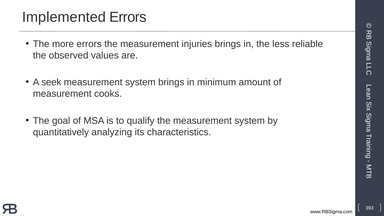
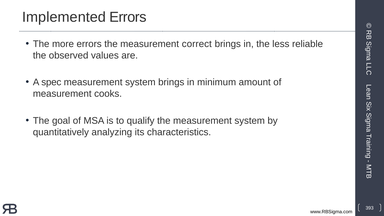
injuries: injuries -> correct
seek: seek -> spec
